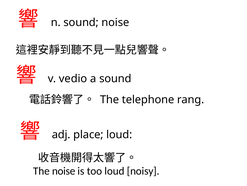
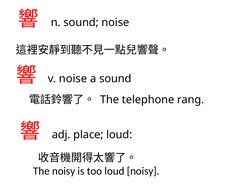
v vedio: vedio -> noise
The noise: noise -> noisy
